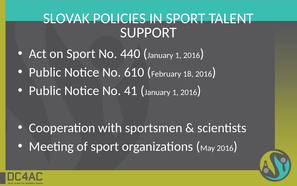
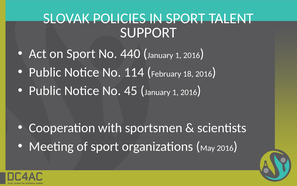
610: 610 -> 114
41: 41 -> 45
